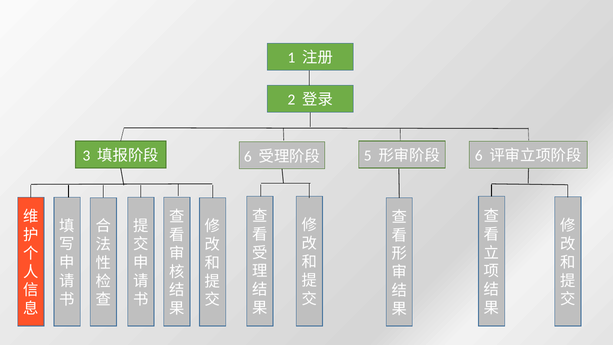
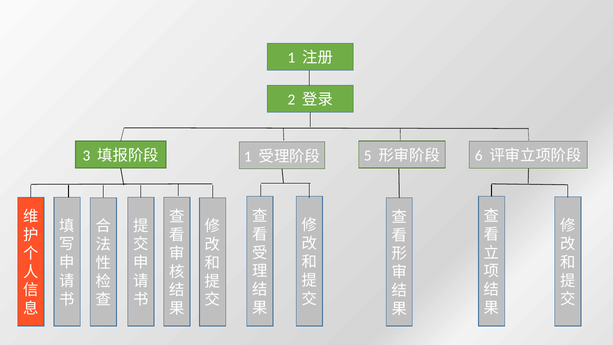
6 at (248, 156): 6 -> 1
